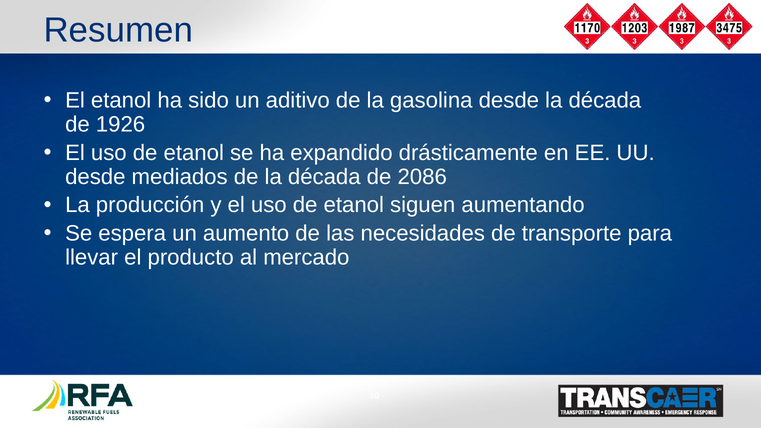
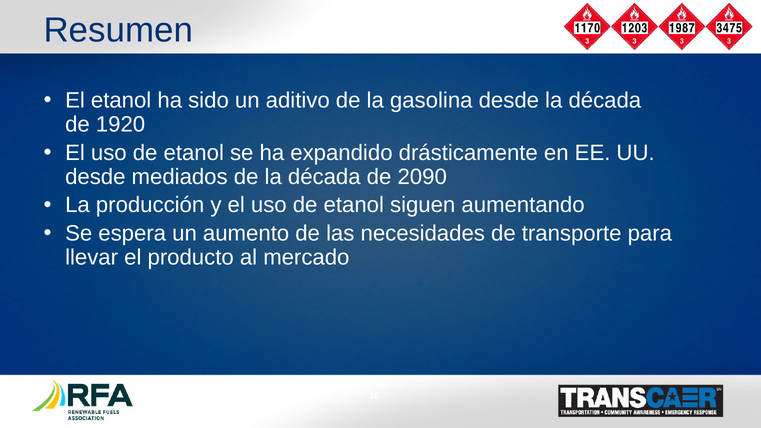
1926: 1926 -> 1920
2086: 2086 -> 2090
